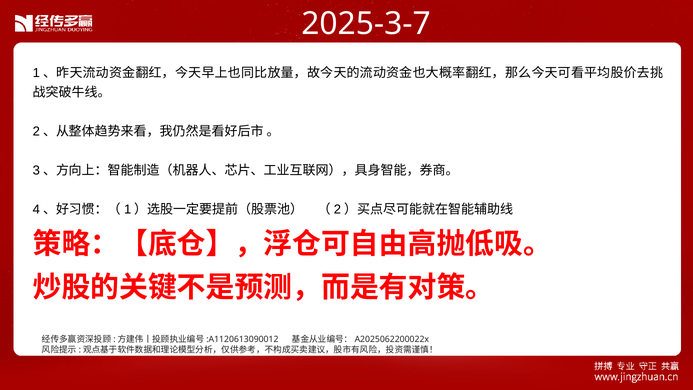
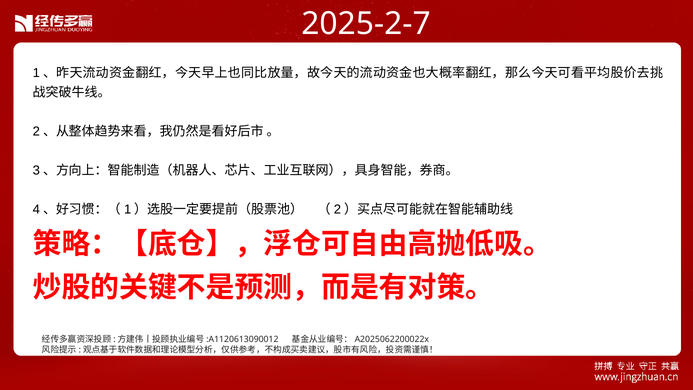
2025-3-7: 2025-3-7 -> 2025-2-7
